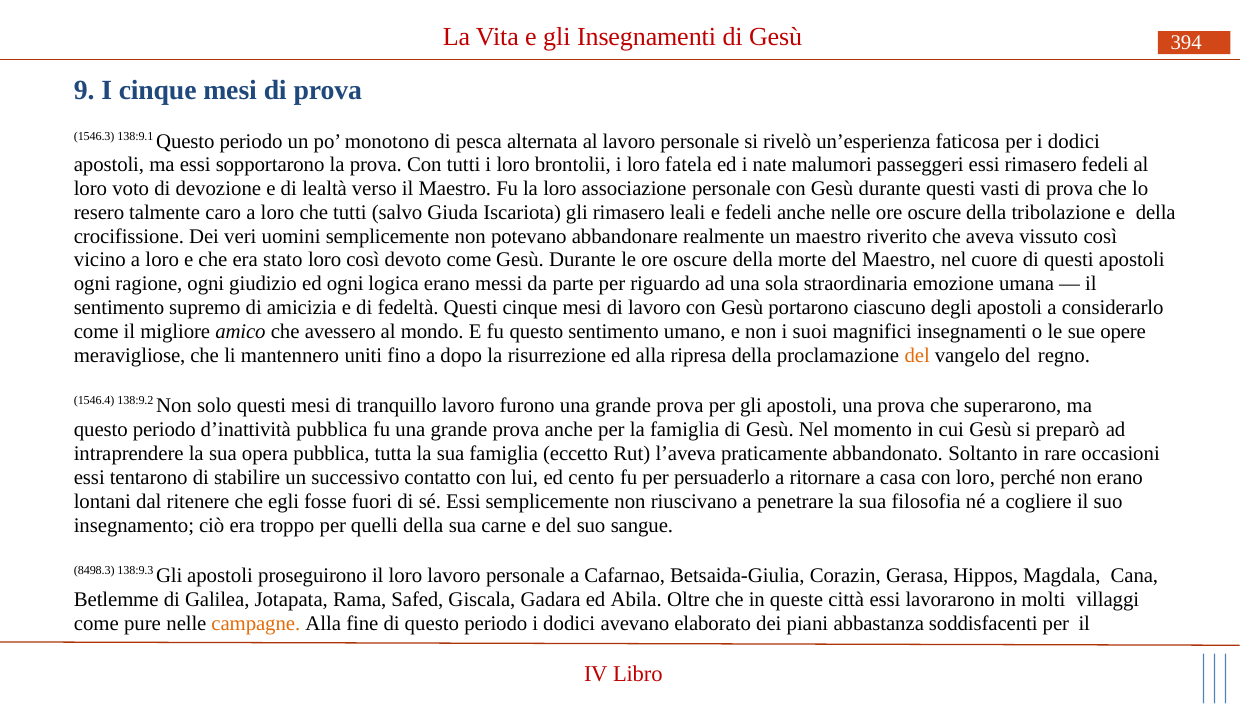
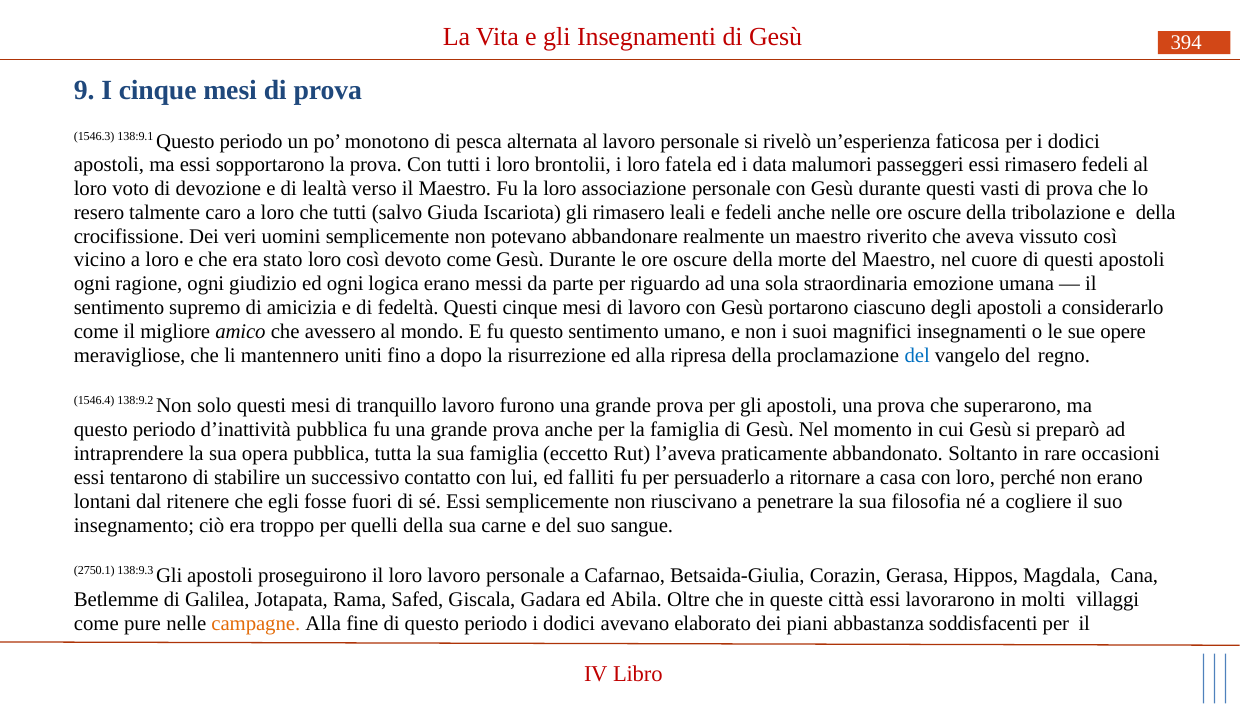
nate: nate -> data
del at (917, 355) colour: orange -> blue
cento: cento -> falliti
8498.3: 8498.3 -> 2750.1
